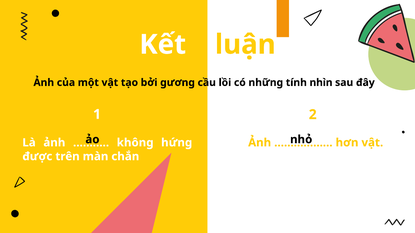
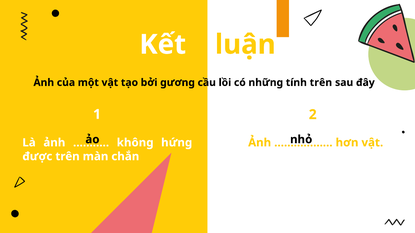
tính nhìn: nhìn -> trên
